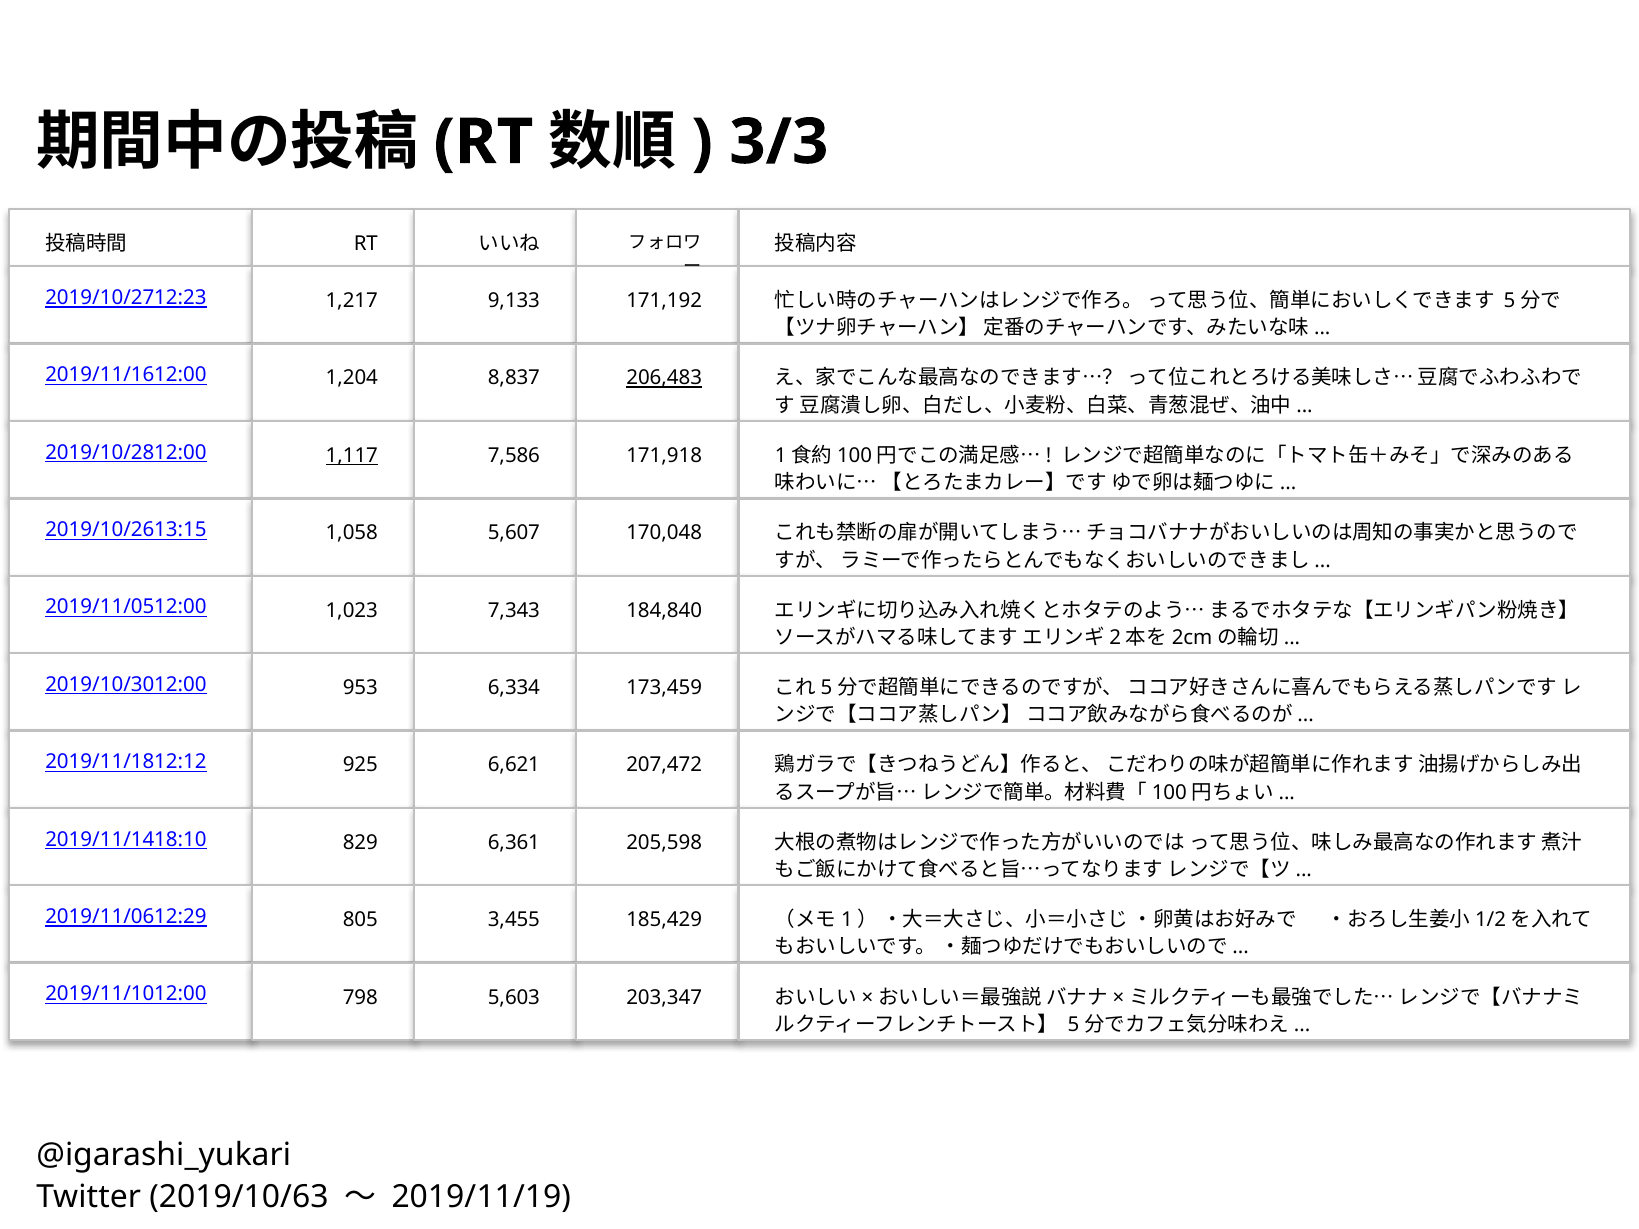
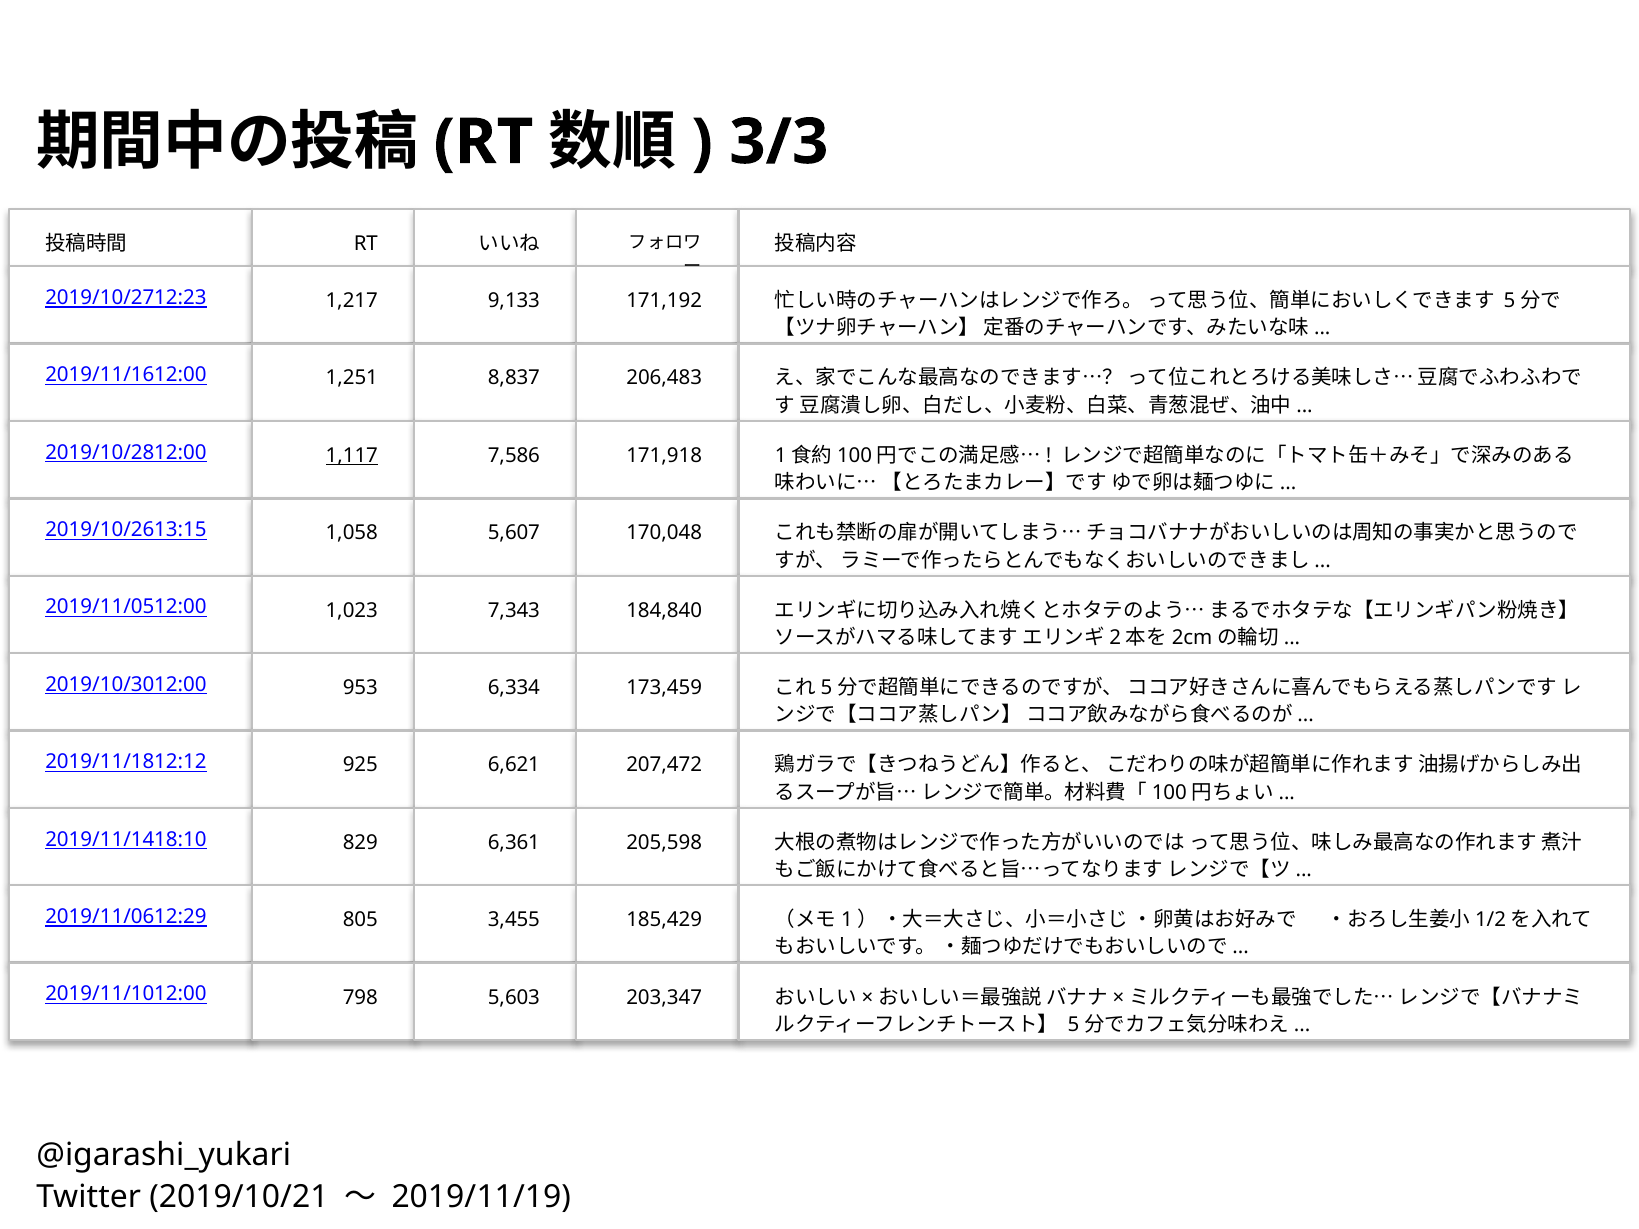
1,204: 1,204 -> 1,251
206,483 underline: present -> none
2019/10/63: 2019/10/63 -> 2019/10/21
